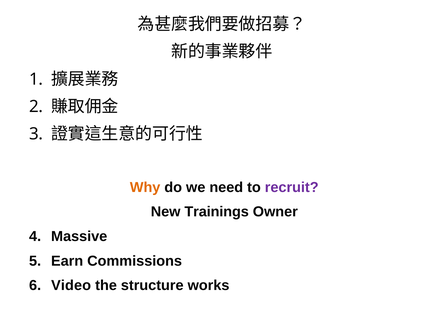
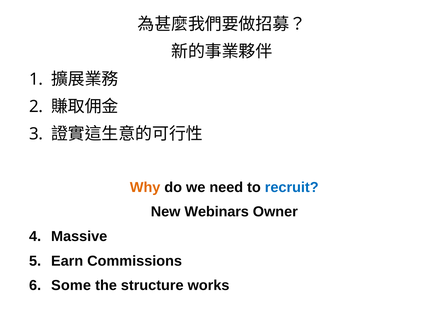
recruit colour: purple -> blue
Trainings: Trainings -> Webinars
Video: Video -> Some
